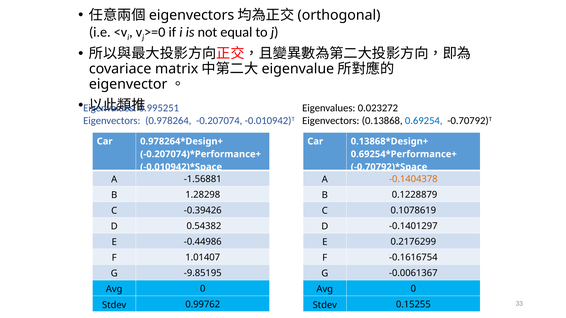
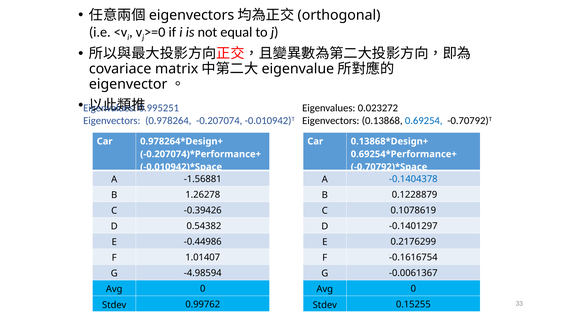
-0.1404378 colour: orange -> blue
1.28298: 1.28298 -> 1.26278
-9.85195: -9.85195 -> -4.98594
